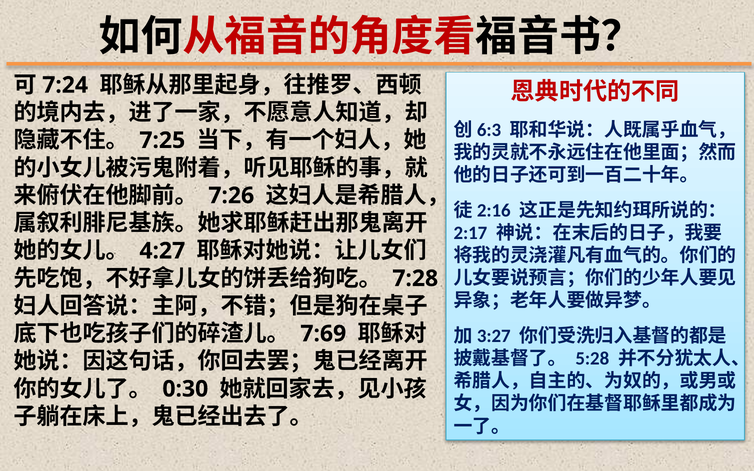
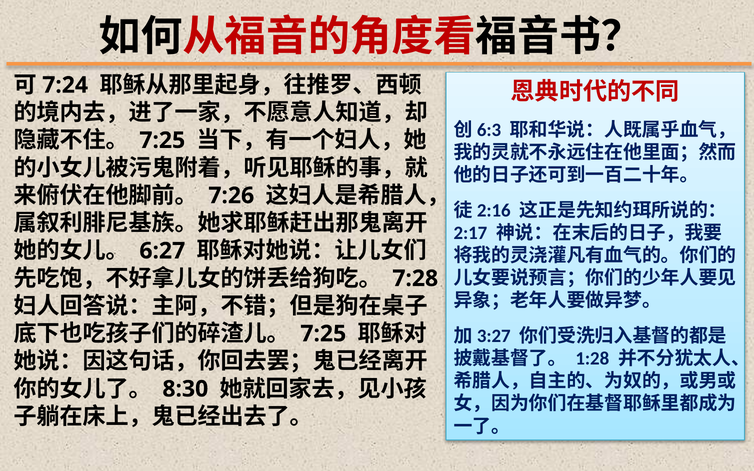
4:27: 4:27 -> 6:27
7:69 at (323, 334): 7:69 -> 7:25
5:28: 5:28 -> 1:28
0:30: 0:30 -> 8:30
